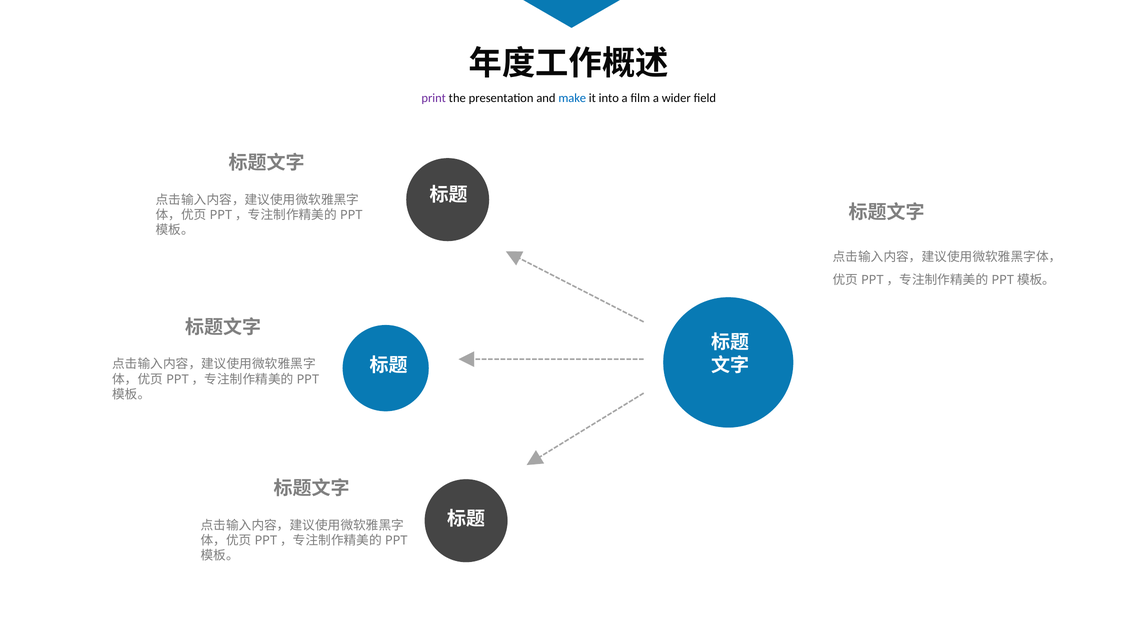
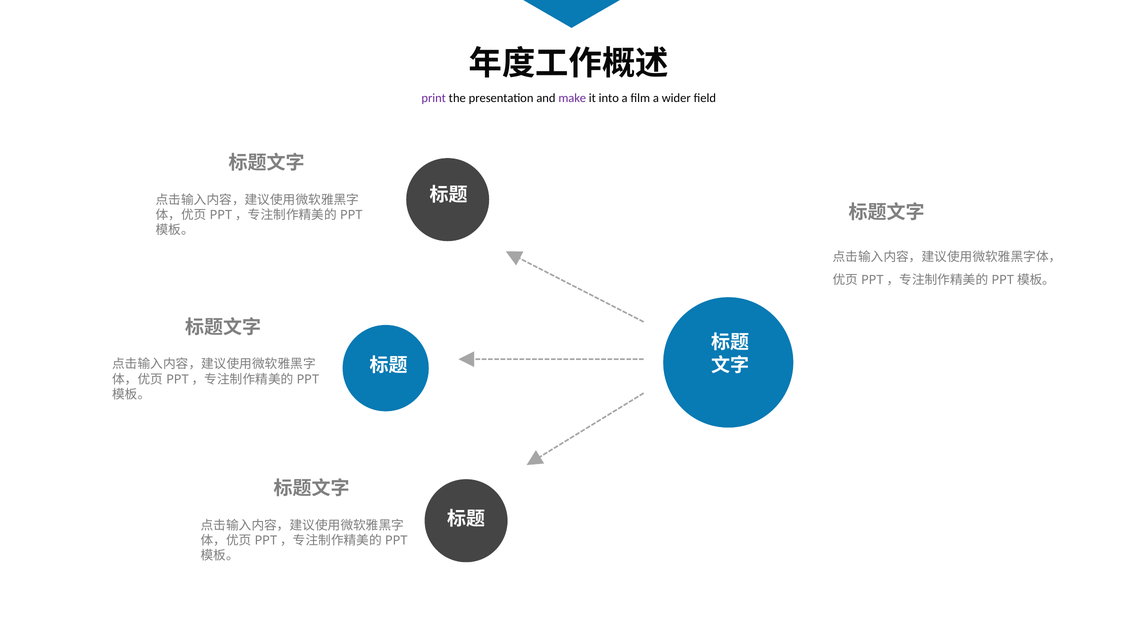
make colour: blue -> purple
